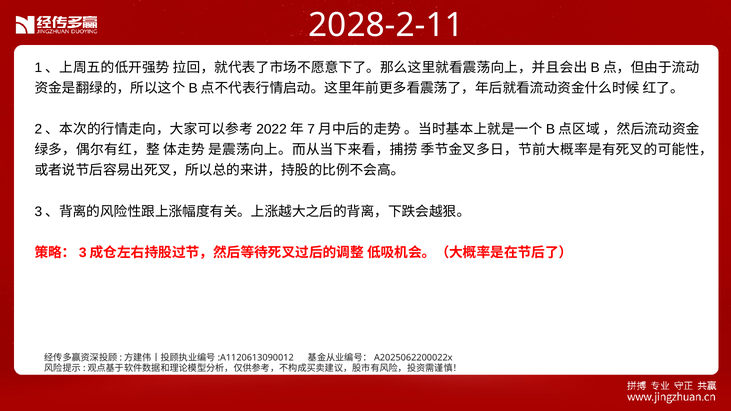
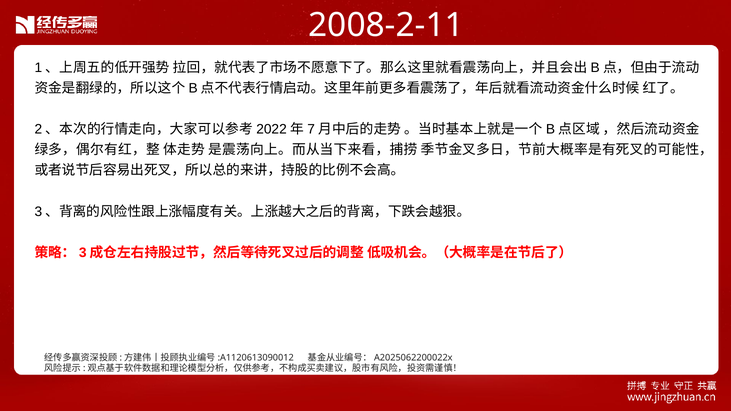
2028-2-11: 2028-2-11 -> 2008-2-11
